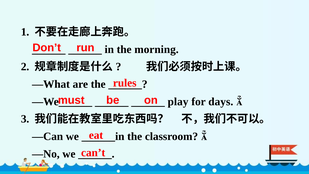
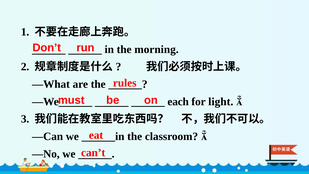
play: play -> each
days: days -> light
